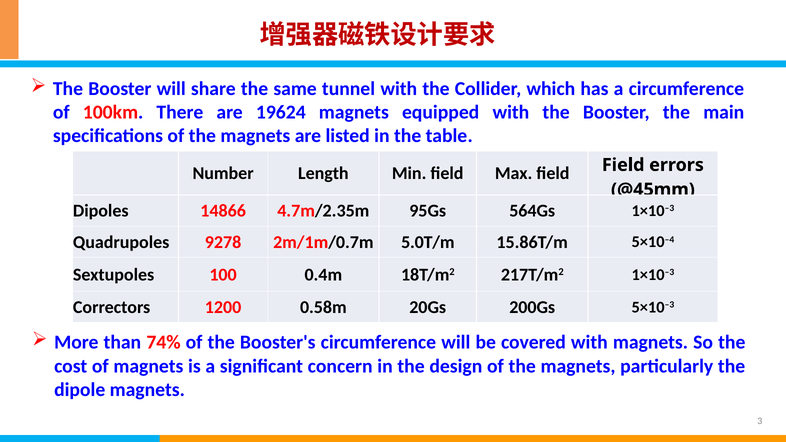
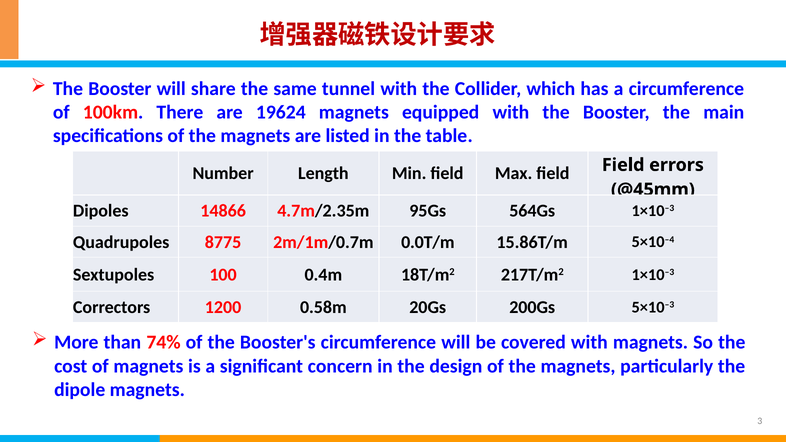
9278: 9278 -> 8775
5.0T/m: 5.0T/m -> 0.0T/m
